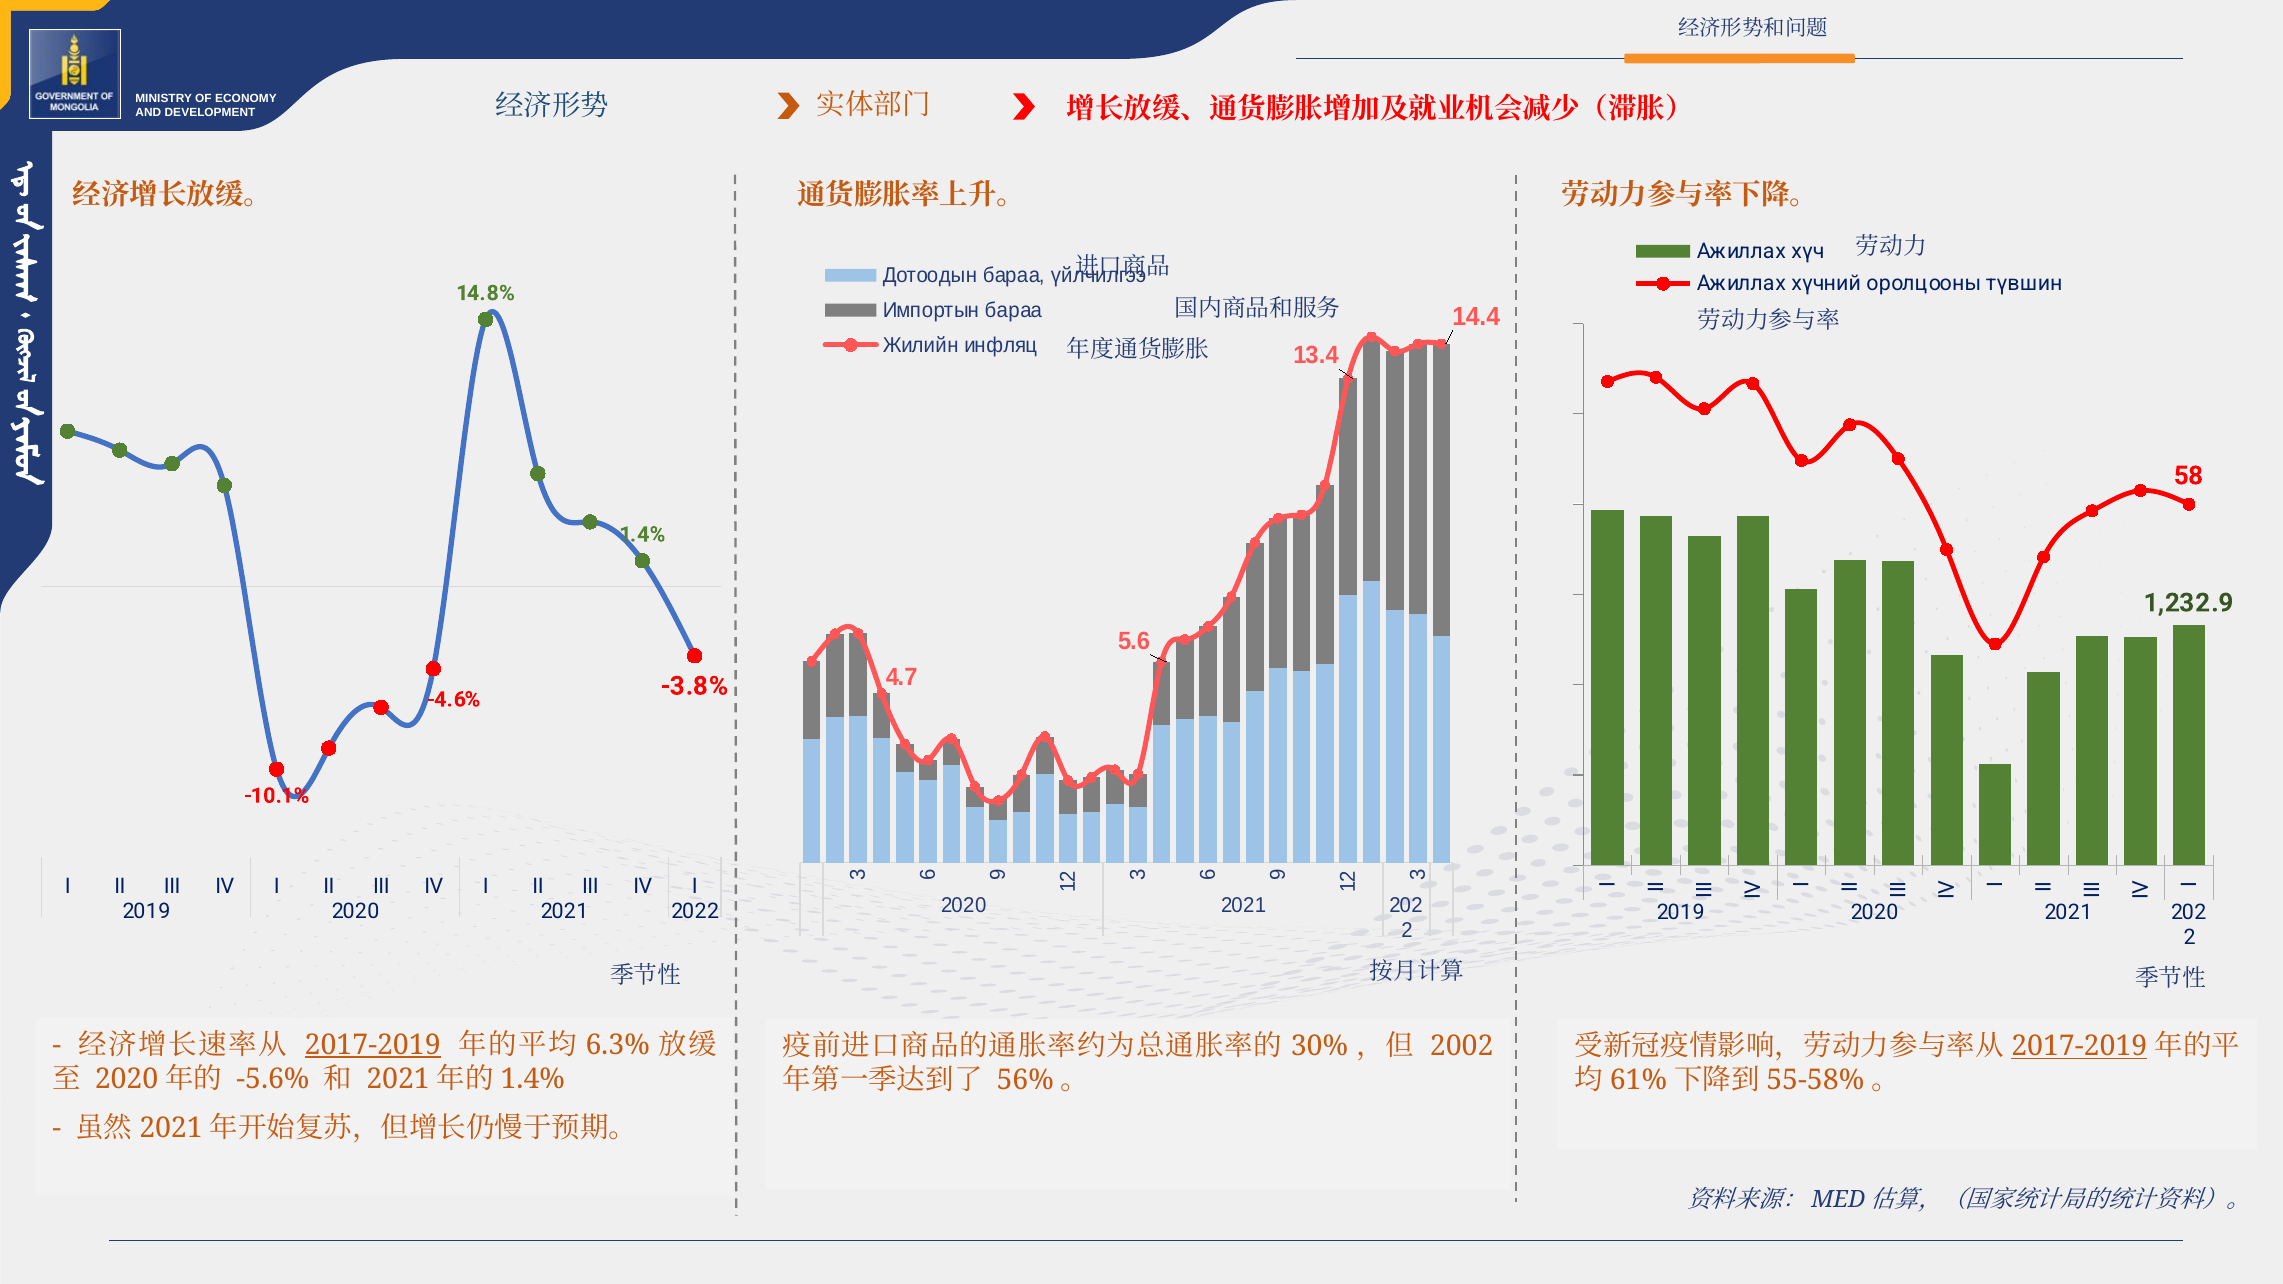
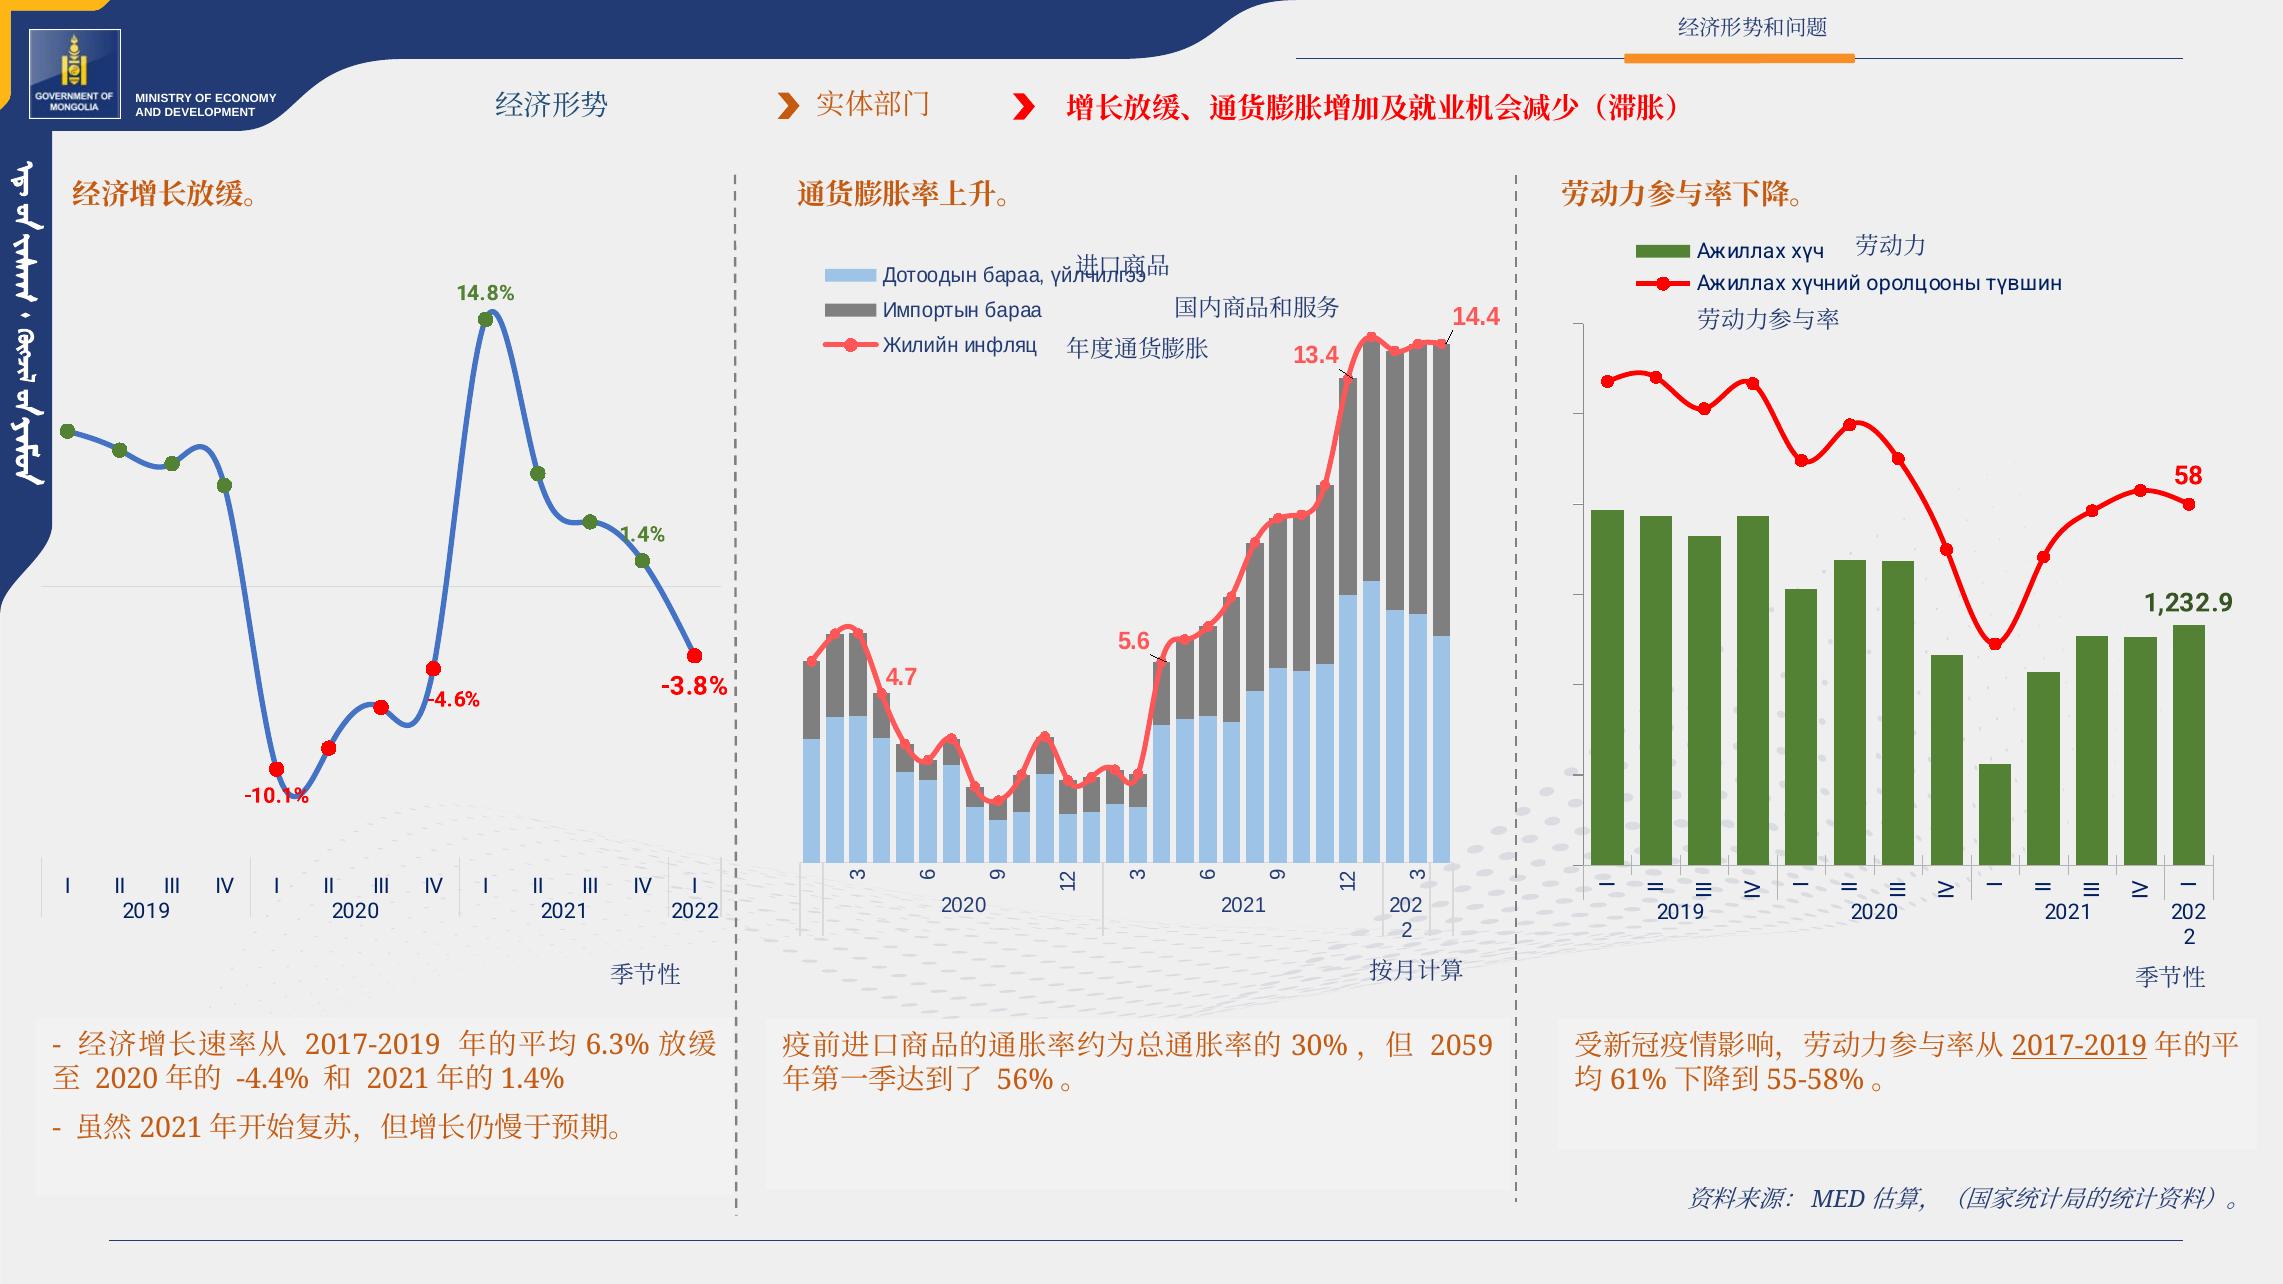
2002: 2002 -> 2059
2017-2019 at (373, 1045) underline: present -> none
-5.6%: -5.6% -> -4.4%
